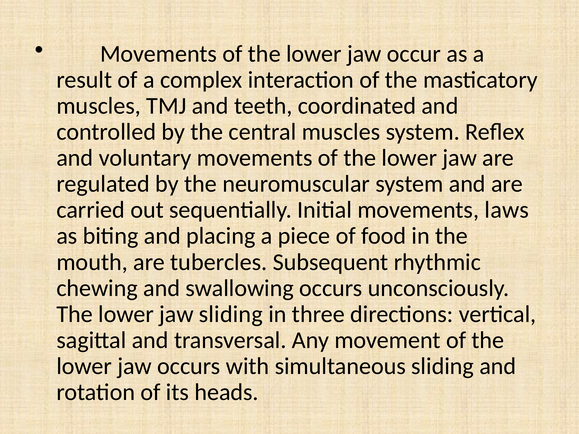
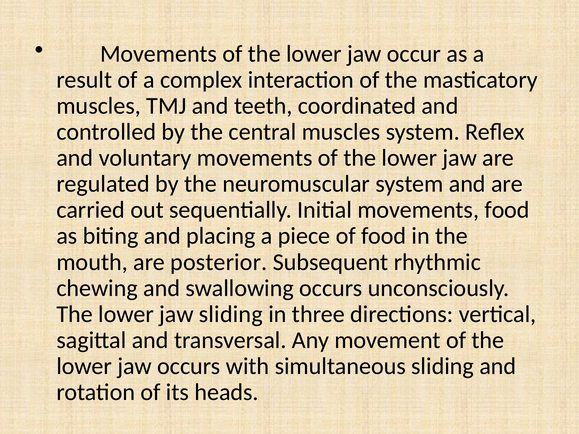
movements laws: laws -> food
tubercles: tubercles -> posterior
